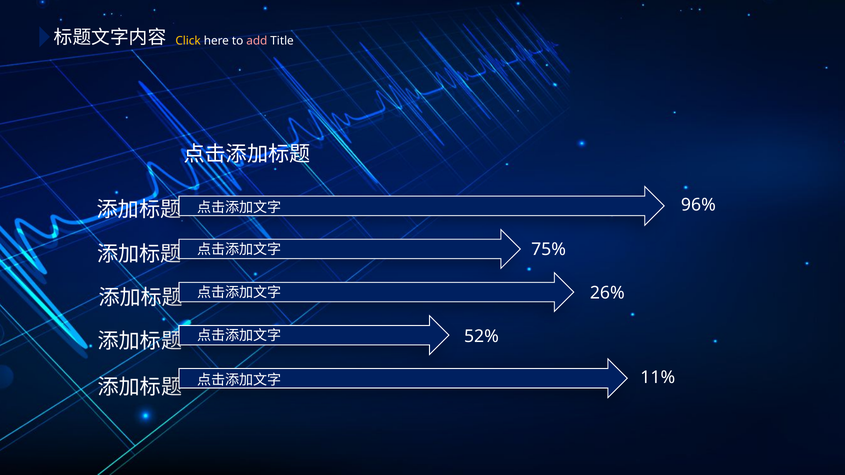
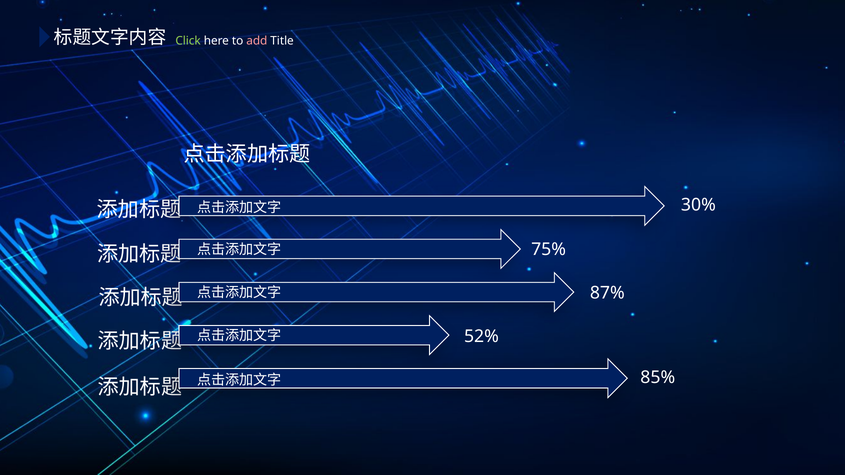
Click colour: yellow -> light green
96%: 96% -> 30%
26%: 26% -> 87%
11%: 11% -> 85%
